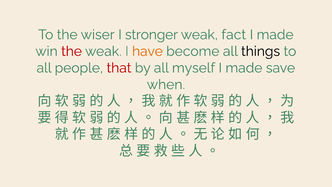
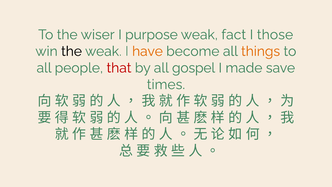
stronger: stronger -> purpose
made at (275, 35): made -> those
the at (72, 51) colour: red -> black
things colour: black -> orange
myself: myself -> gospel
when: when -> times
